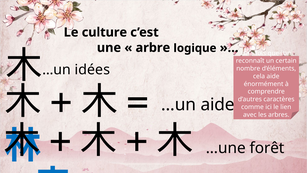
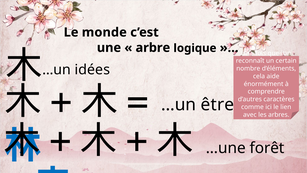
culture: culture -> monde
…un aide: aide -> être
